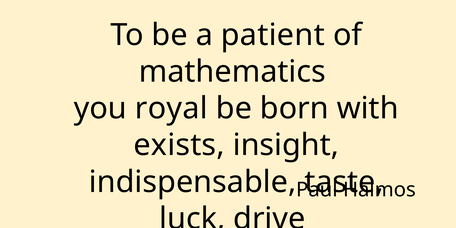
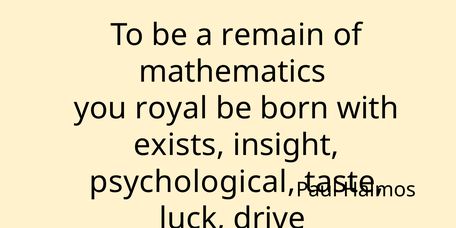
patient: patient -> remain
indispensable: indispensable -> psychological
